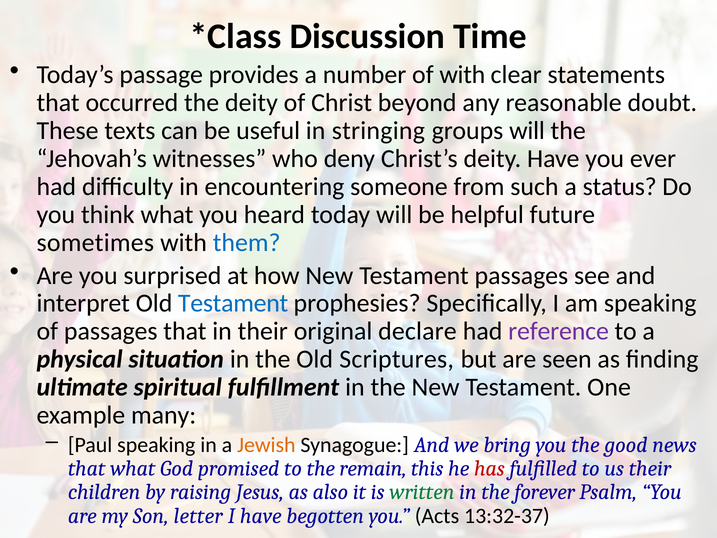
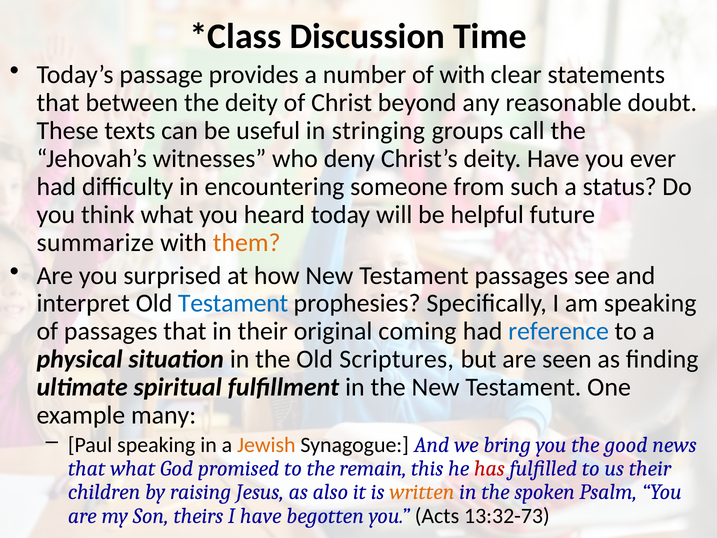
occurred: occurred -> between
groups will: will -> call
sometimes: sometimes -> summarize
them colour: blue -> orange
declare: declare -> coming
reference colour: purple -> blue
written colour: green -> orange
forever: forever -> spoken
letter: letter -> theirs
13:32-37: 13:32-37 -> 13:32-73
